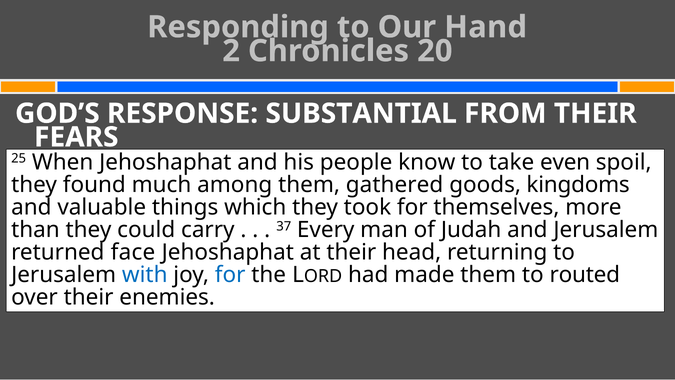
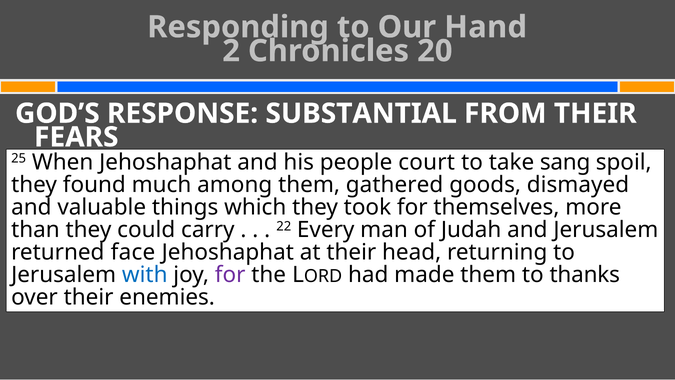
know: know -> court
even: even -> sang
kingdoms: kingdoms -> dismayed
37: 37 -> 22
for at (230, 275) colour: blue -> purple
routed: routed -> thanks
